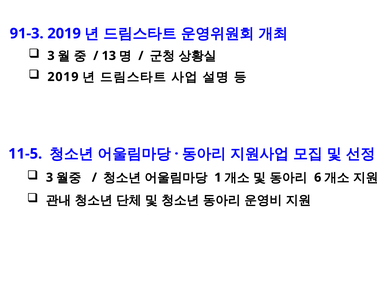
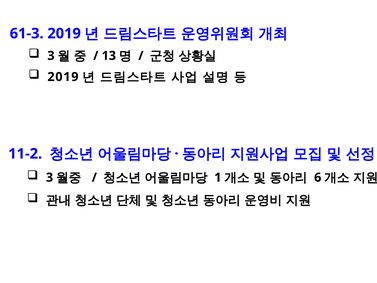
91-3: 91-3 -> 61-3
11-5: 11-5 -> 11-2
